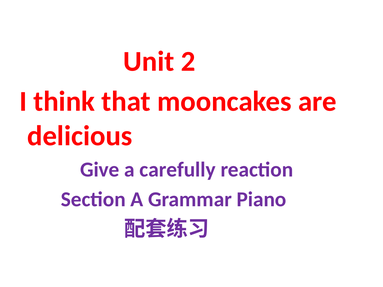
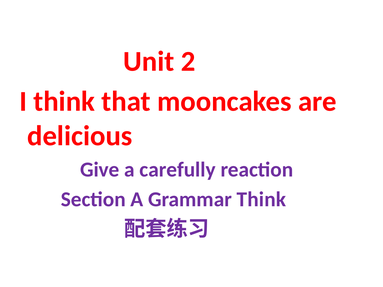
Grammar Piano: Piano -> Think
